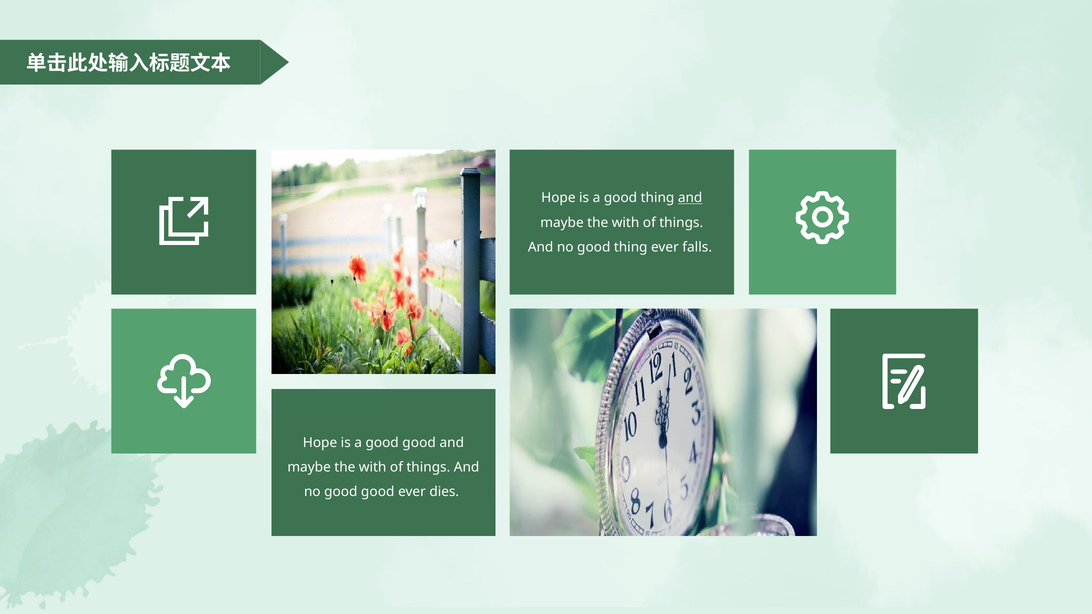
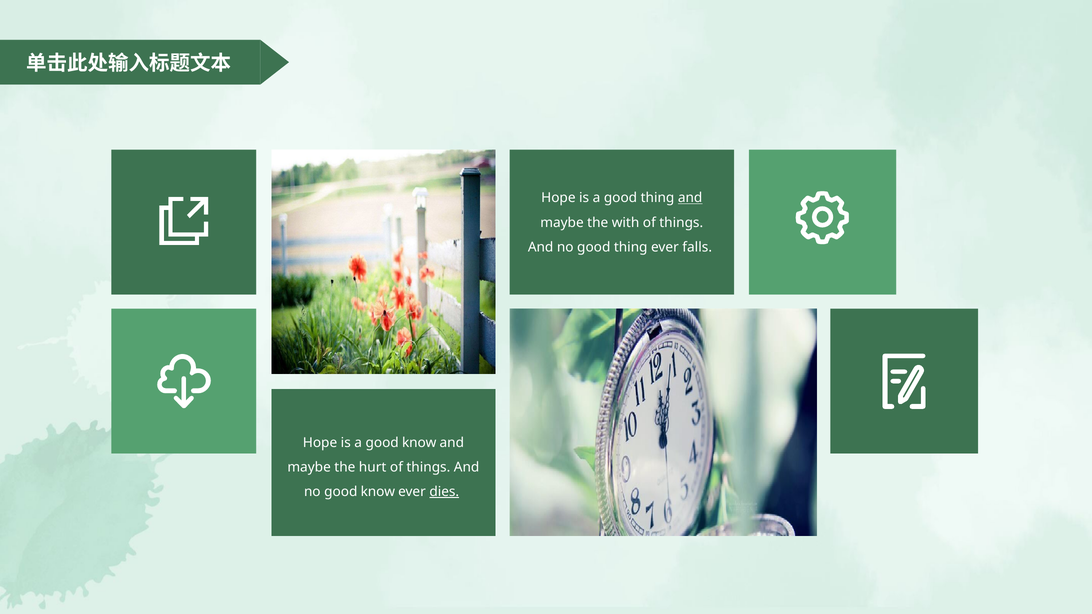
a good good: good -> know
with at (373, 467): with -> hurt
no good good: good -> know
dies underline: none -> present
